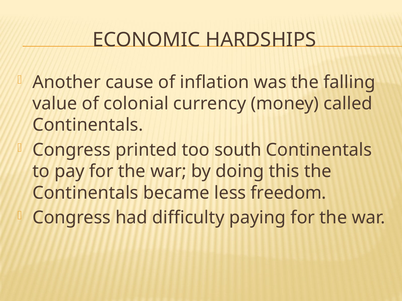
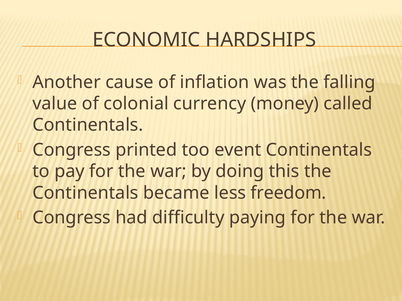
south: south -> event
